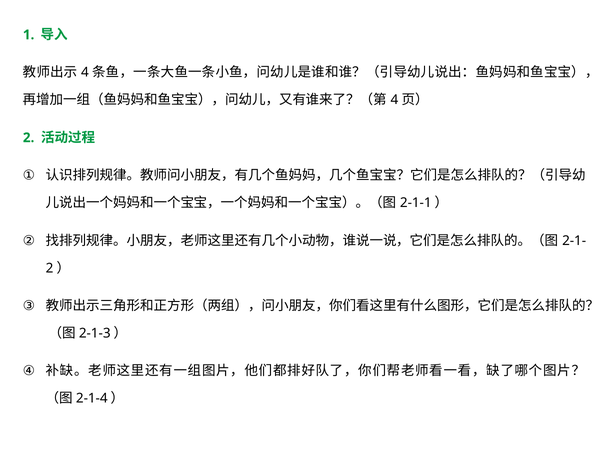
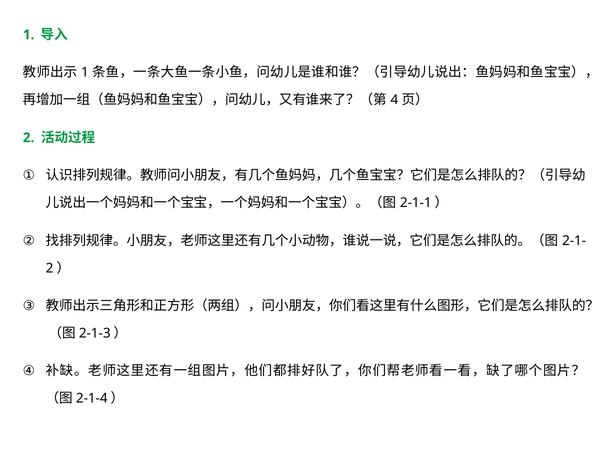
4 at (85, 73): 4 -> 1
